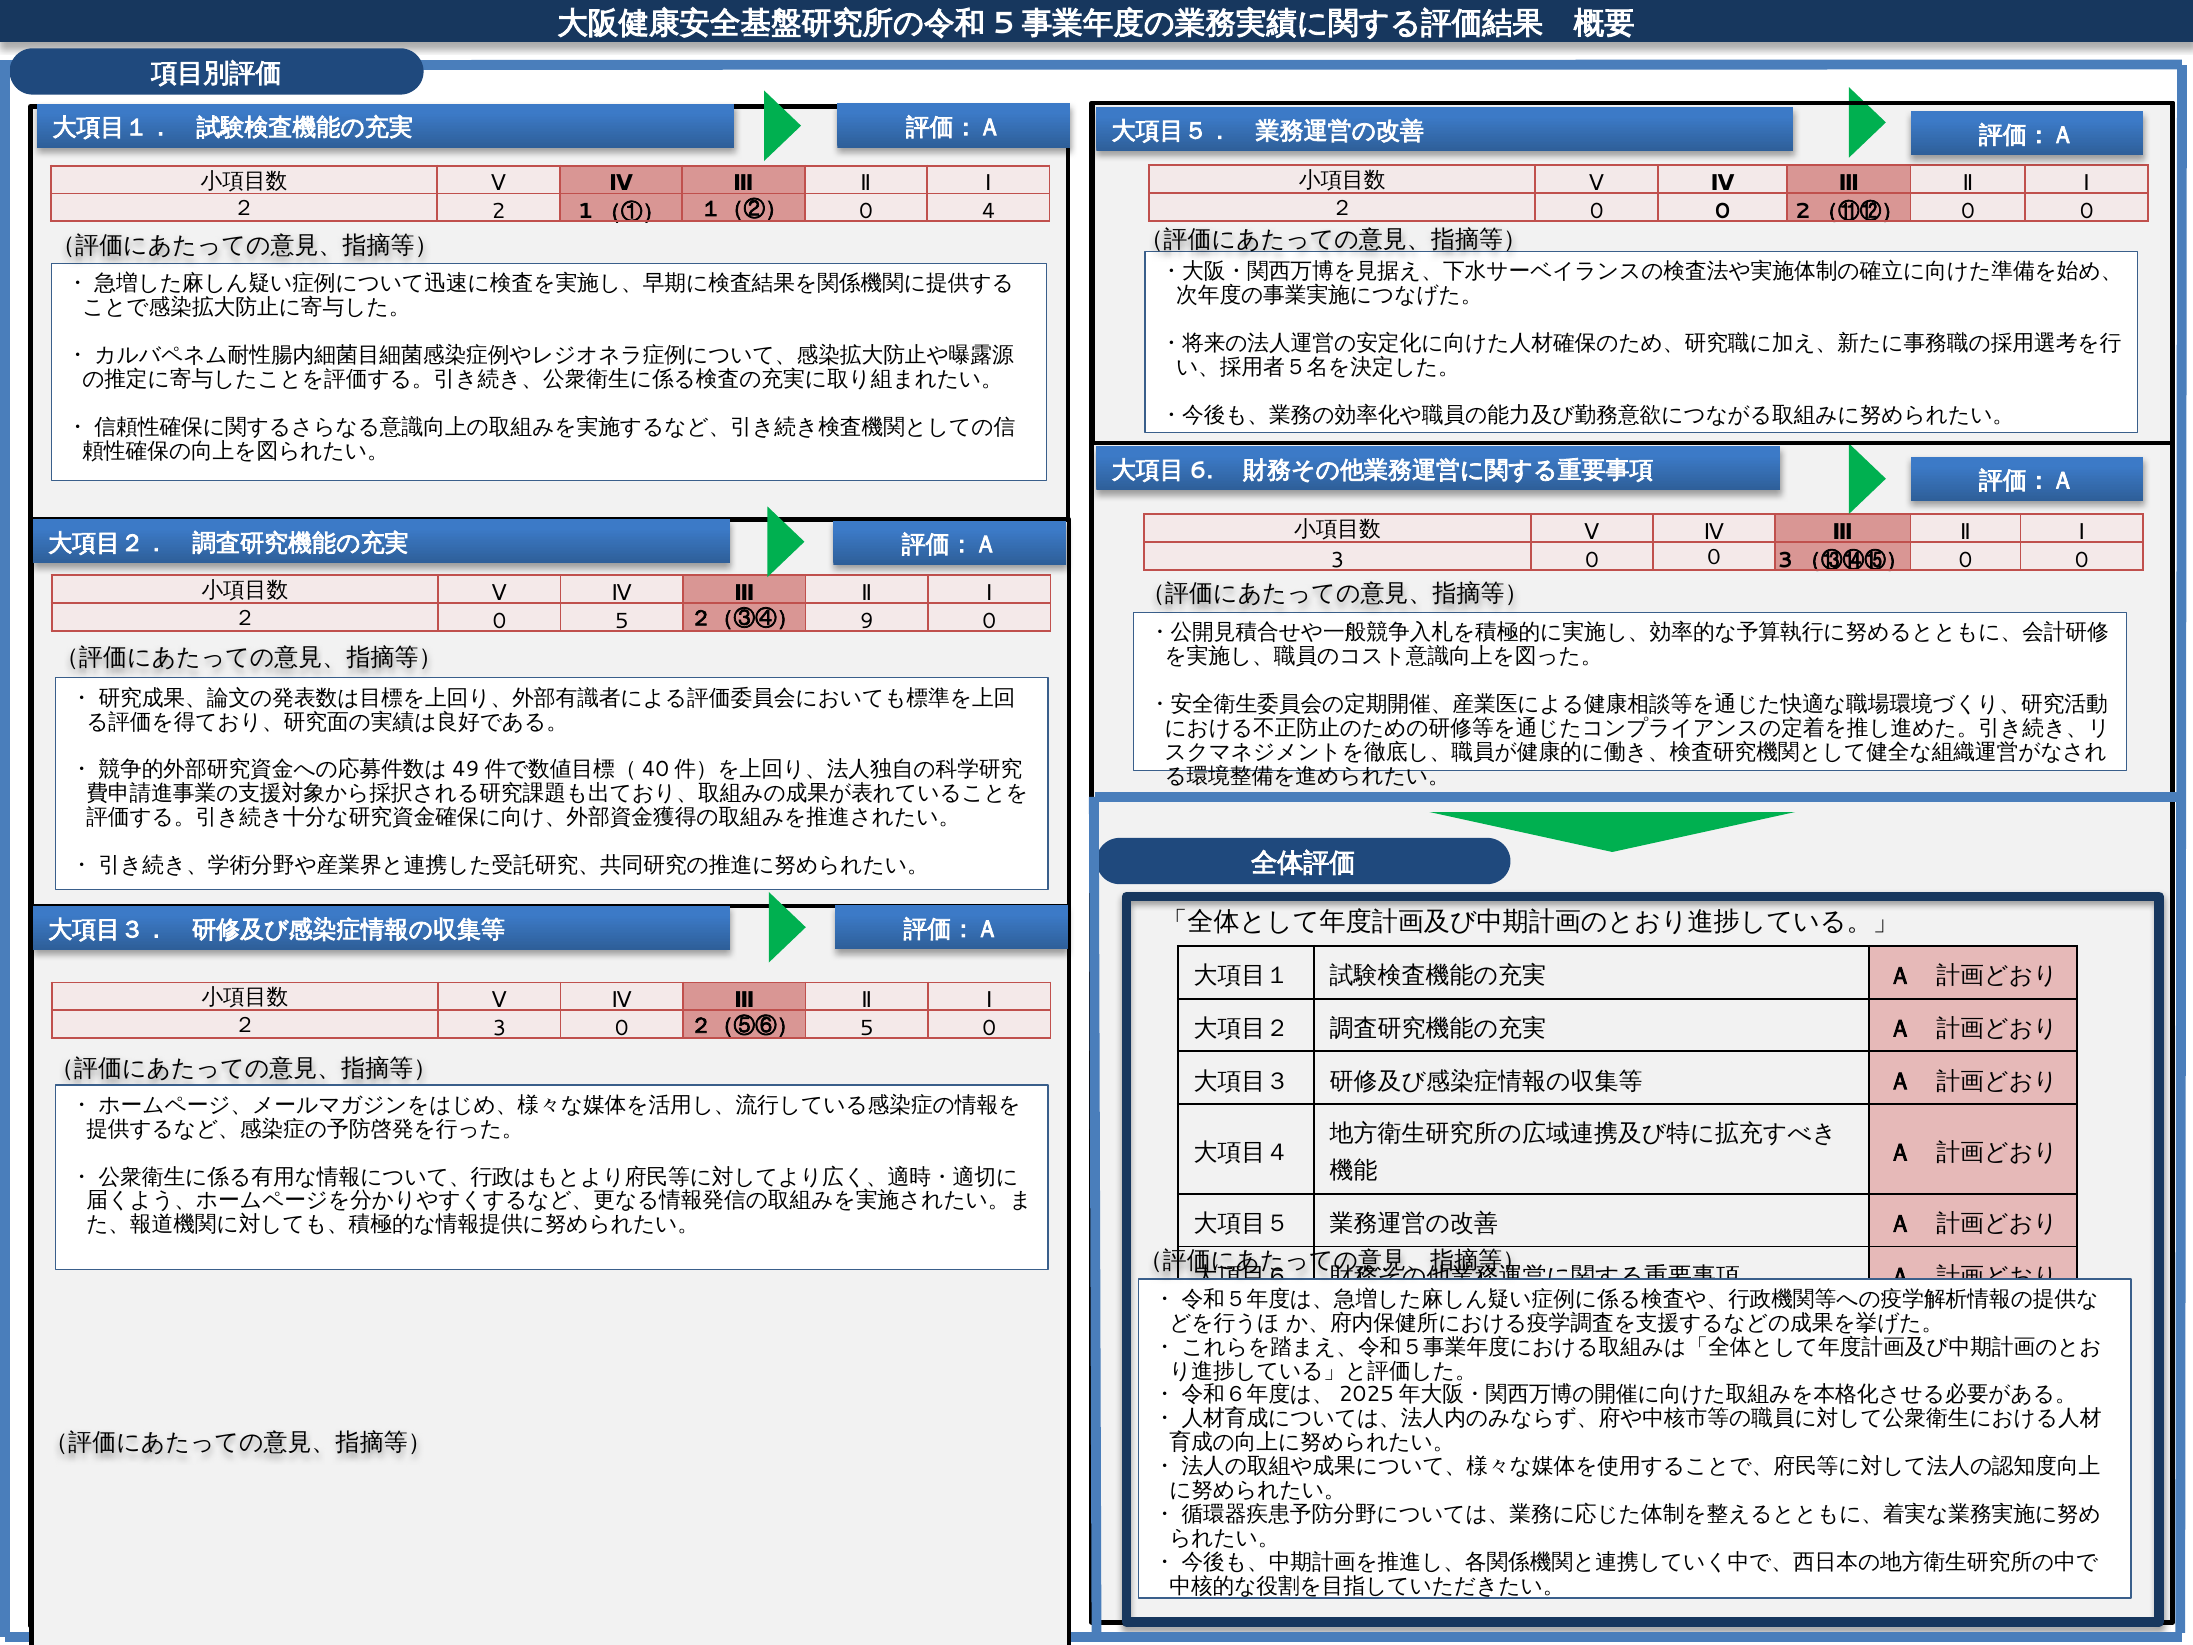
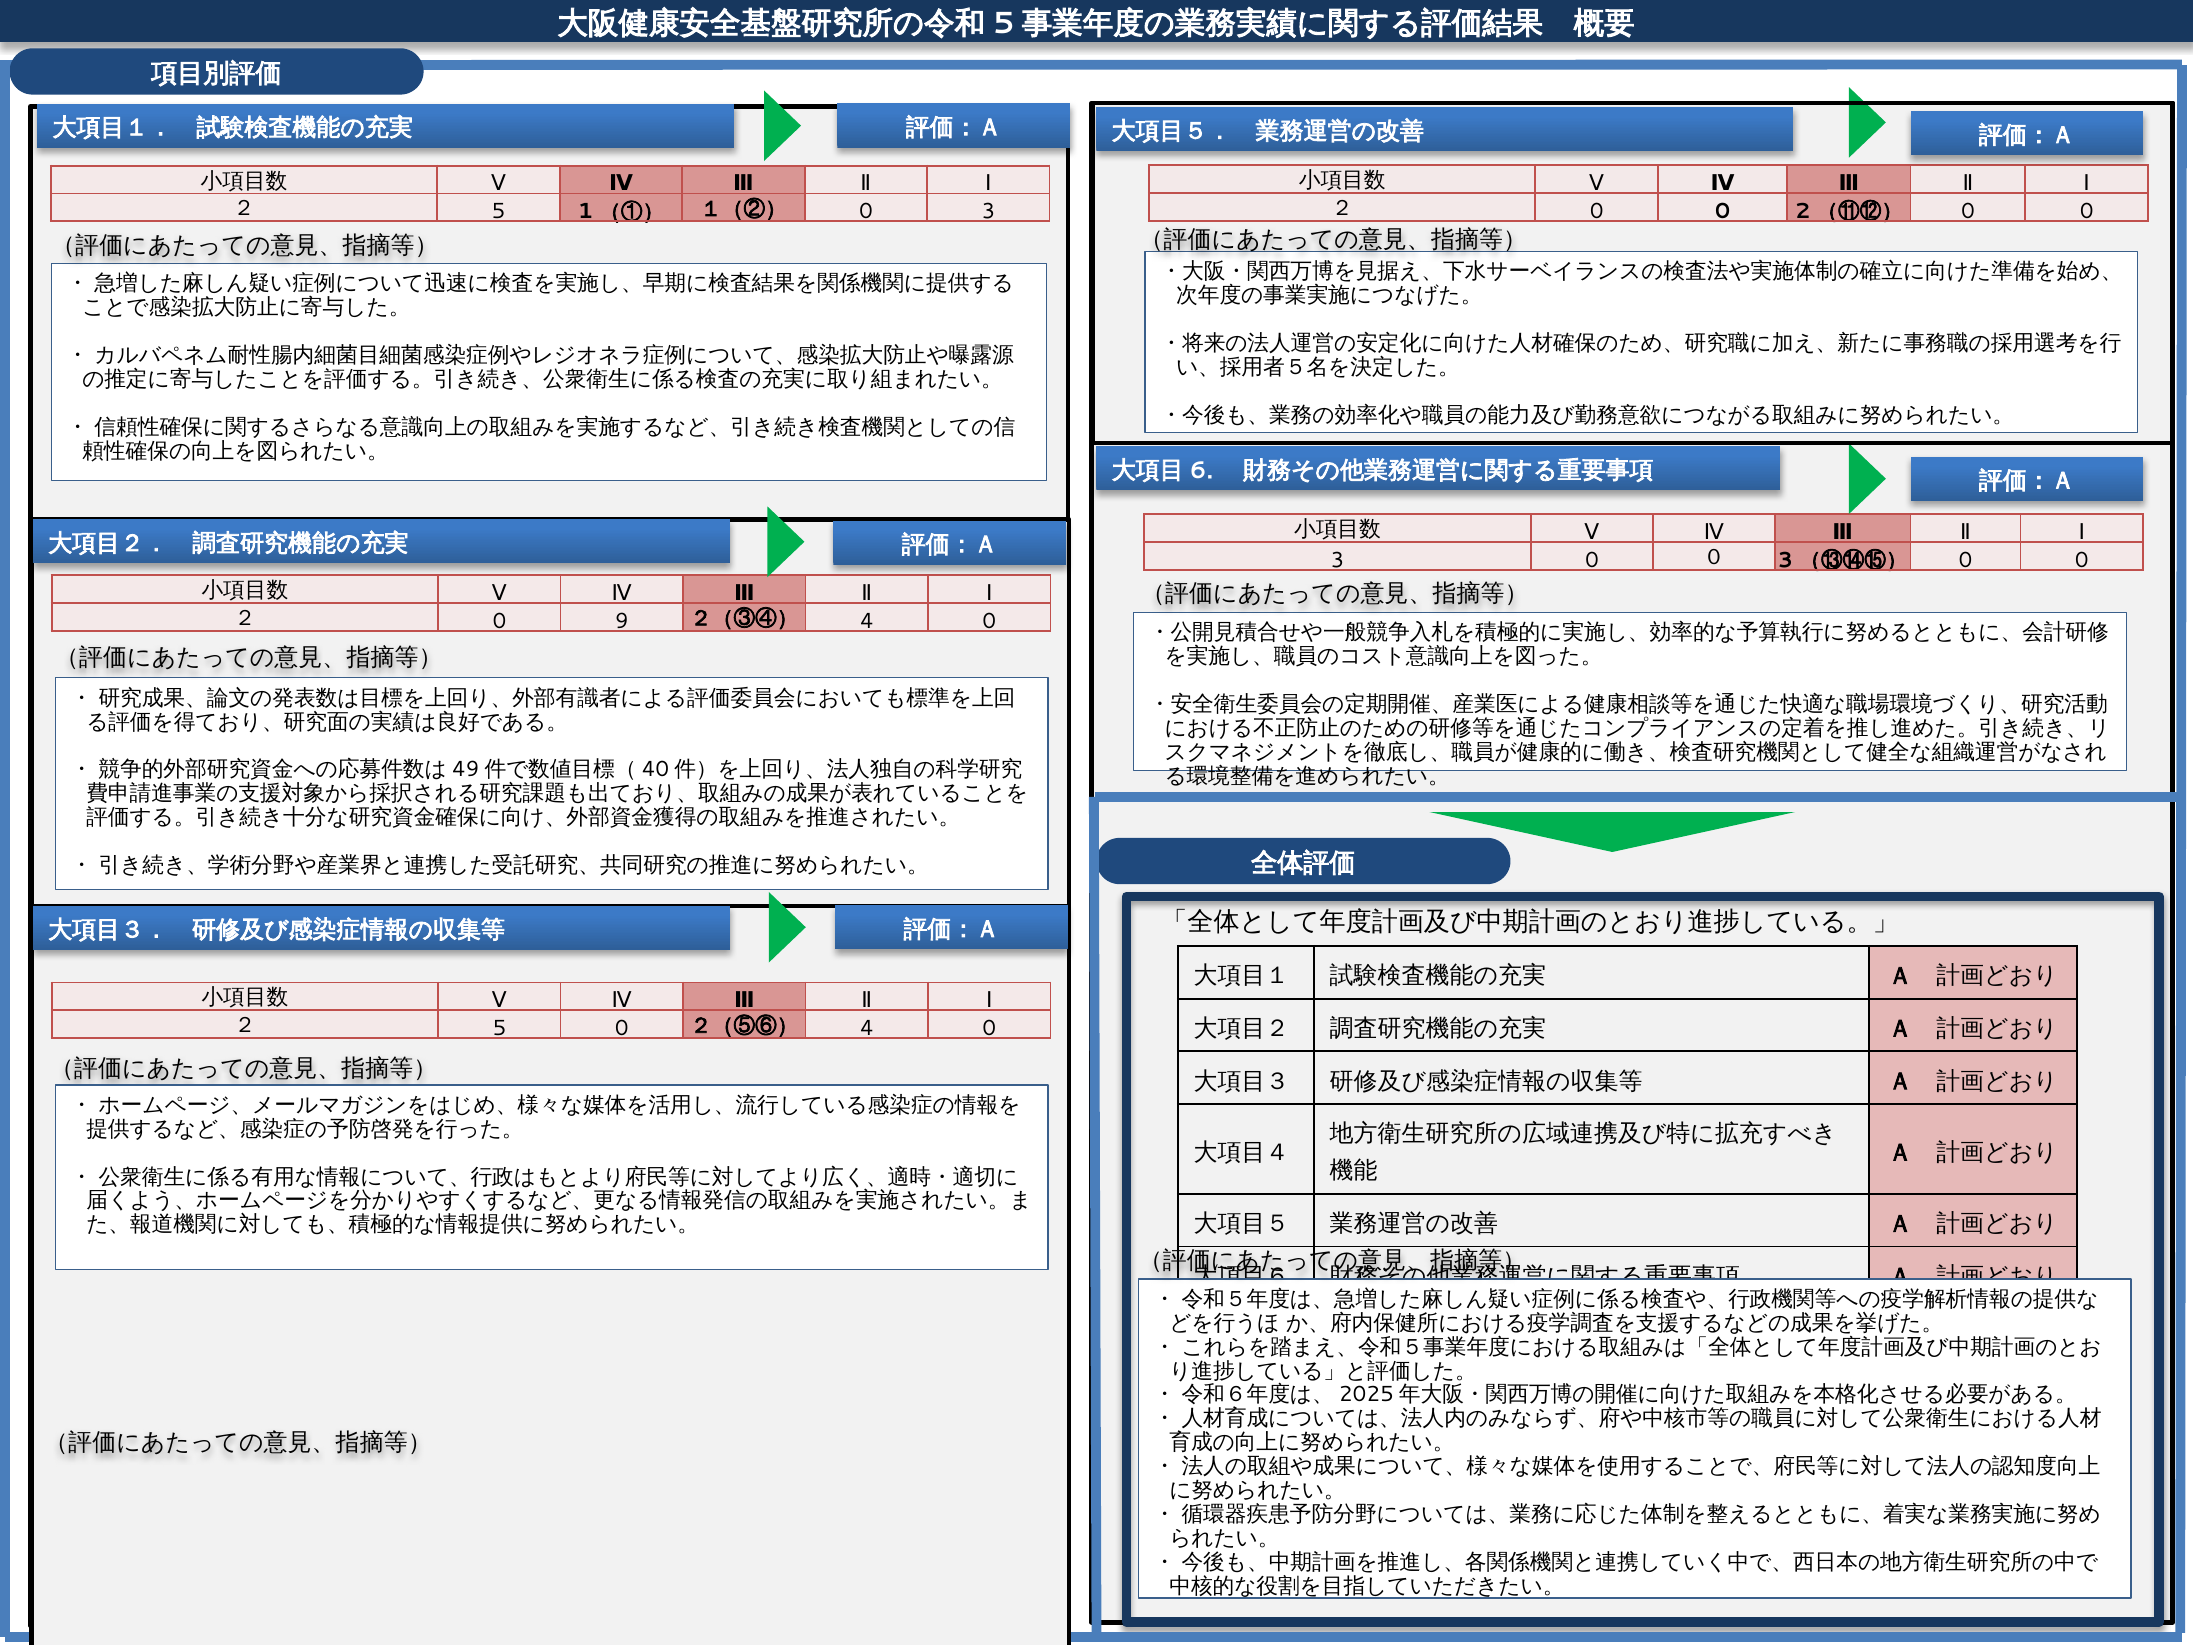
2 at (499, 212): 2 -> 5
0 4: 4 -> 3
0 5: 5 -> 9
２（③④） 9: 9 -> 4
3 at (499, 1028): 3 -> 5
２（⑤⑥） 5: 5 -> 4
